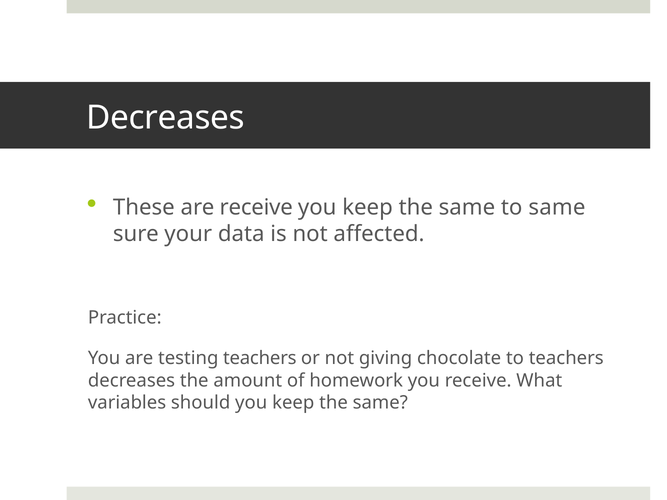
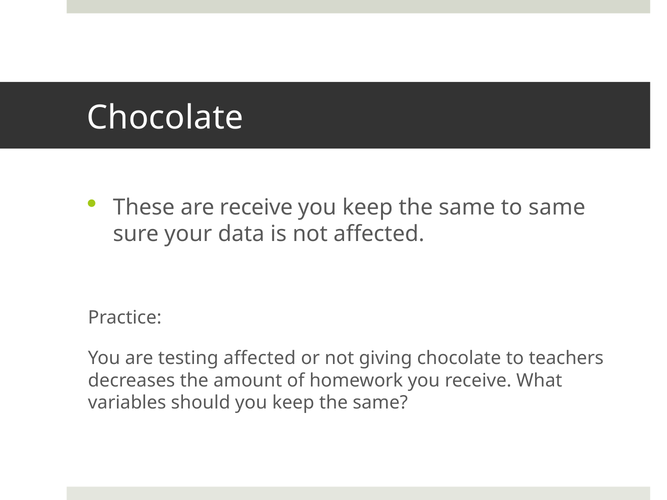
Decreases at (165, 118): Decreases -> Chocolate
testing teachers: teachers -> affected
